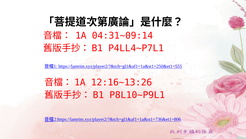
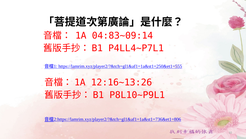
04:31~09:14: 04:31~09:14 -> 04:83~09:14
